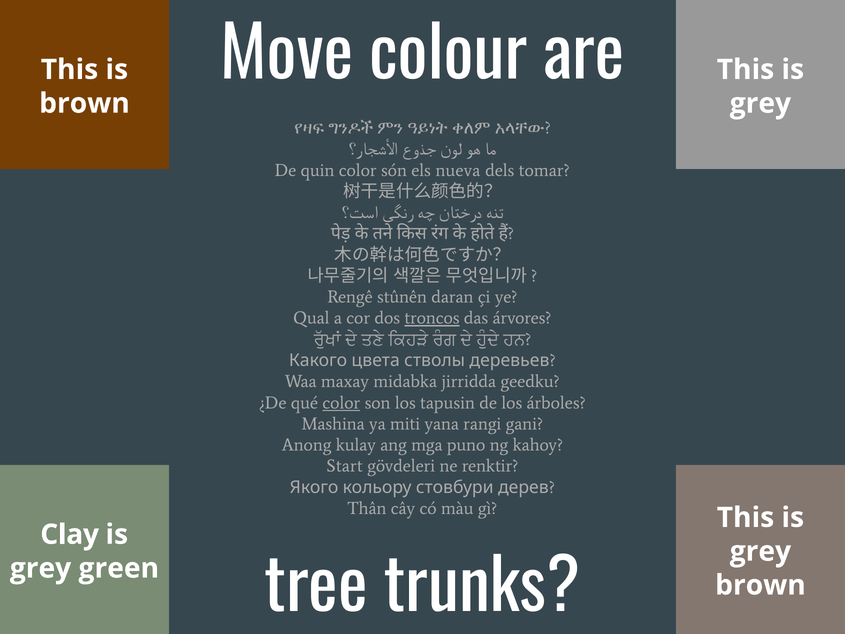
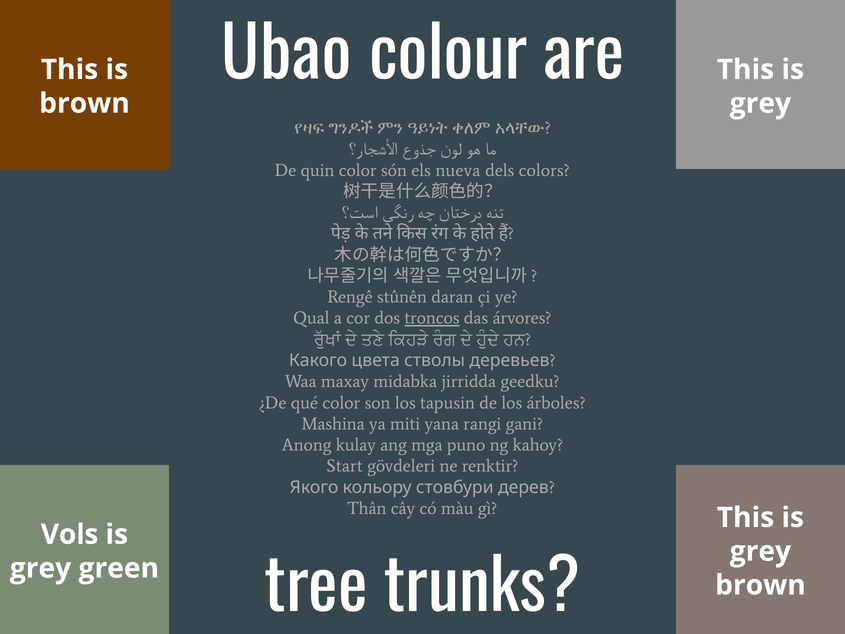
Move: Move -> Ubao
tomar: tomar -> colors
color at (341, 403) underline: present -> none
Clay: Clay -> Vols
